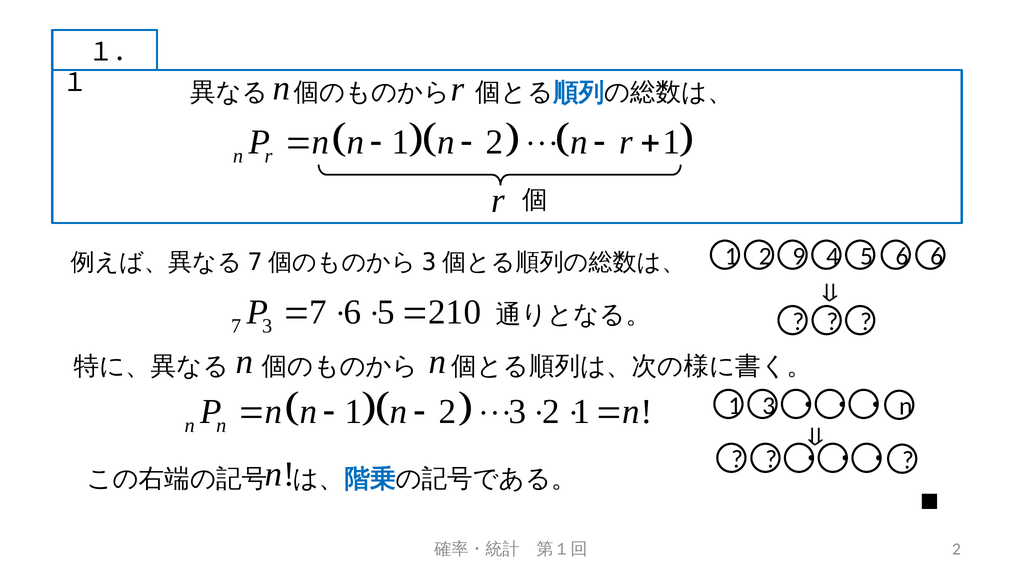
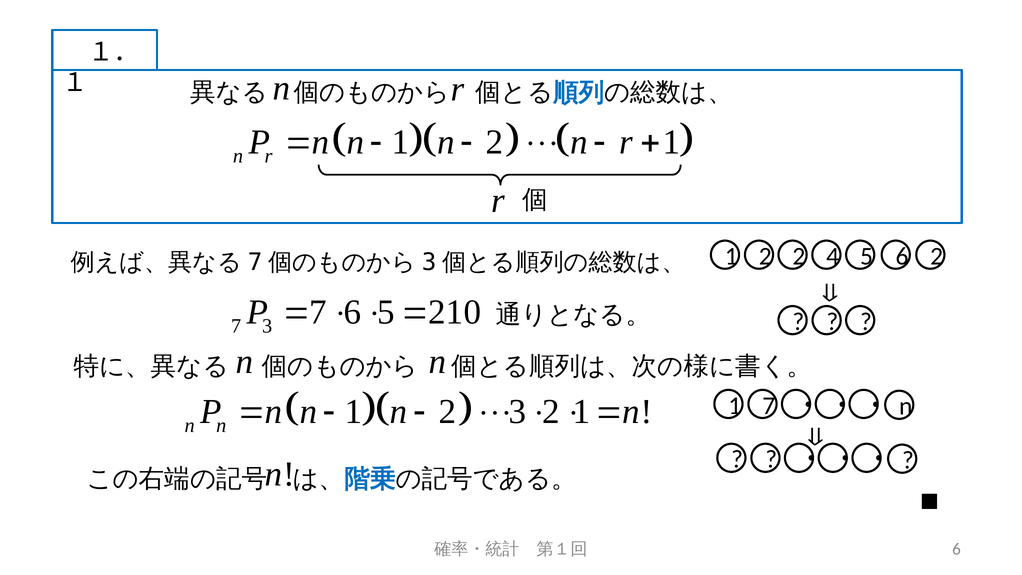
2 9: 9 -> 2
6 6: 6 -> 2
1 3: 3 -> 7
2 at (956, 549): 2 -> 6
